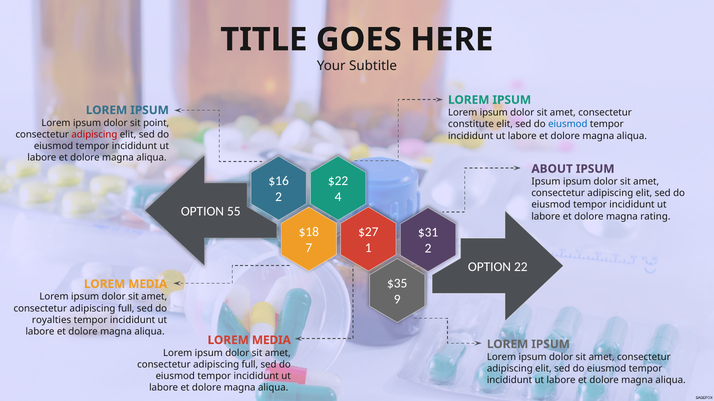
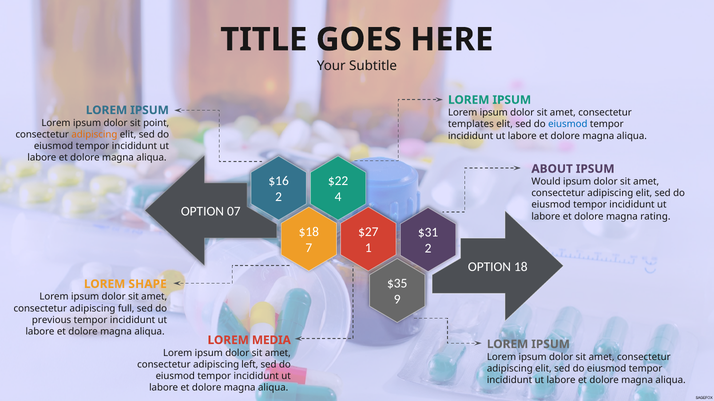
constitute: constitute -> templates
adipiscing at (94, 135) colour: red -> orange
Ipsum at (546, 182): Ipsum -> Would
55: 55 -> 07
22: 22 -> 18
MEDIA at (148, 284): MEDIA -> SHAPE
royalties: royalties -> previous
full at (250, 365): full -> left
